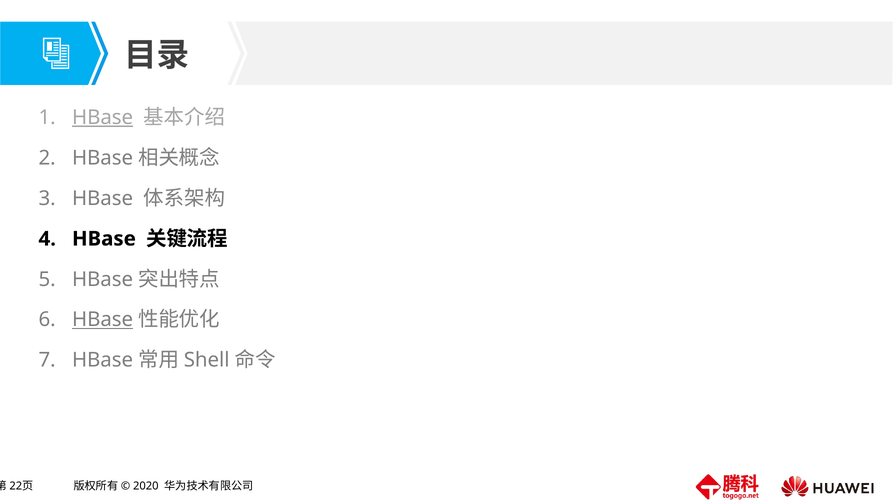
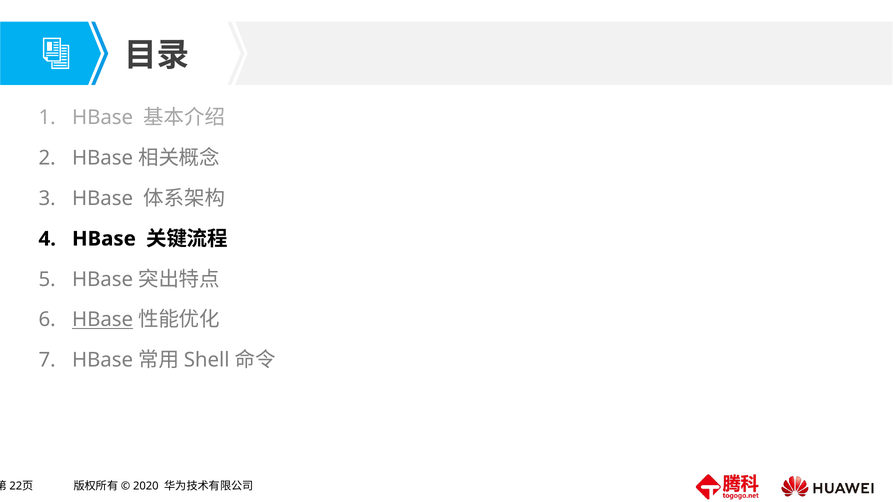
HBase at (103, 117) underline: present -> none
